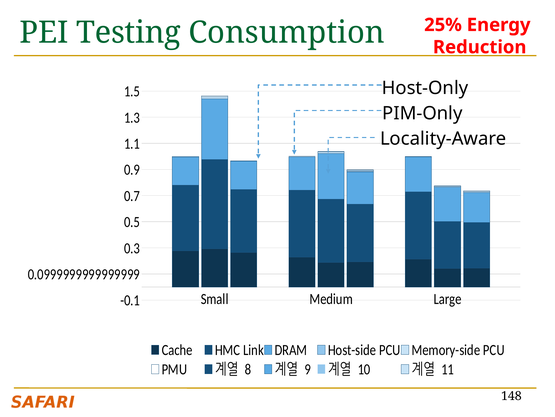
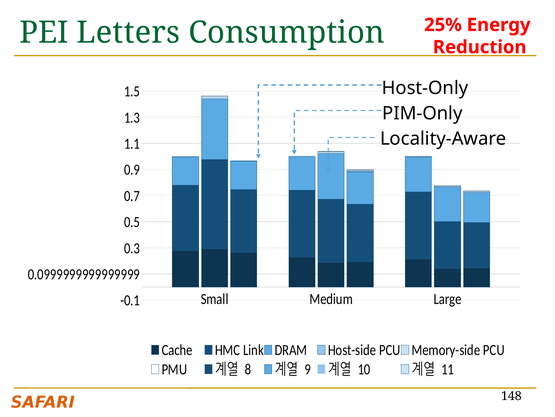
Testing: Testing -> Letters
